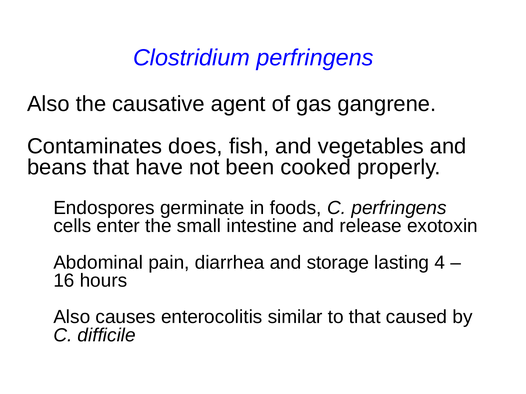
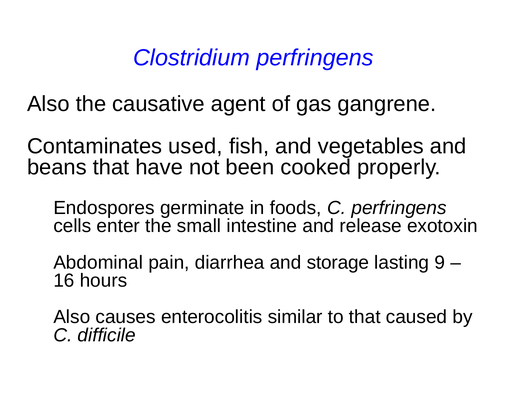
does: does -> used
4: 4 -> 9
